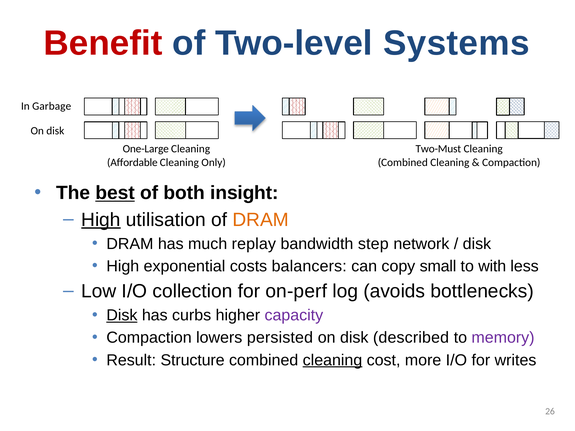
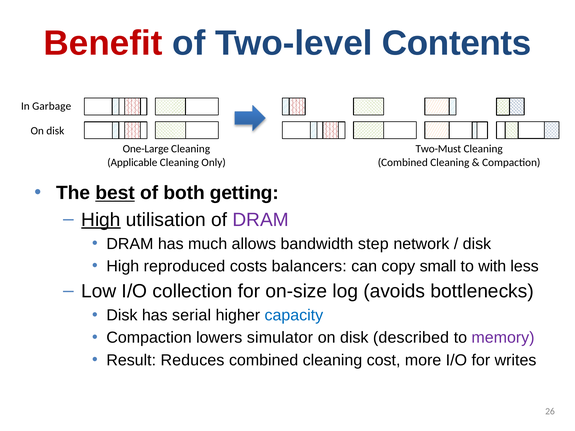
Systems: Systems -> Contents
Affordable: Affordable -> Applicable
insight: insight -> getting
DRAM at (261, 220) colour: orange -> purple
replay: replay -> allows
exponential: exponential -> reproduced
on-perf: on-perf -> on-size
Disk at (122, 316) underline: present -> none
curbs: curbs -> serial
capacity colour: purple -> blue
persisted: persisted -> simulator
Structure: Structure -> Reduces
cleaning at (332, 360) underline: present -> none
